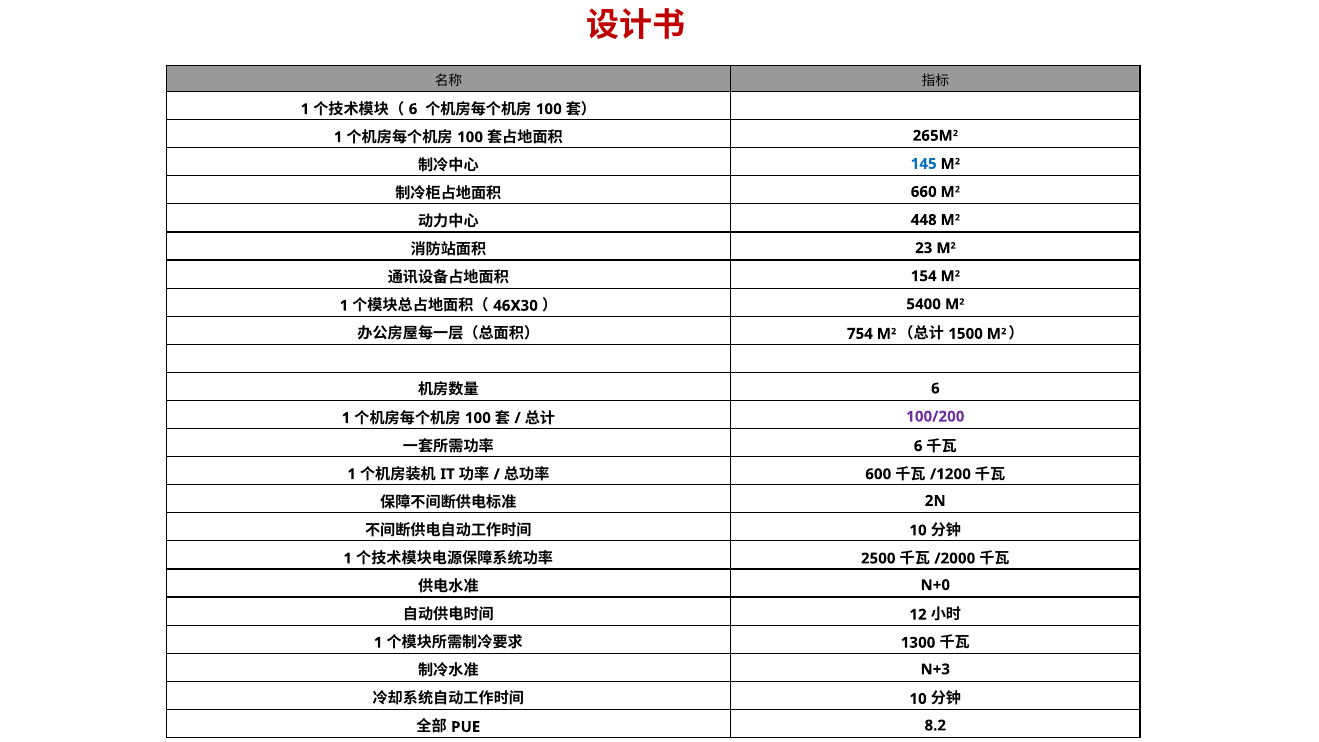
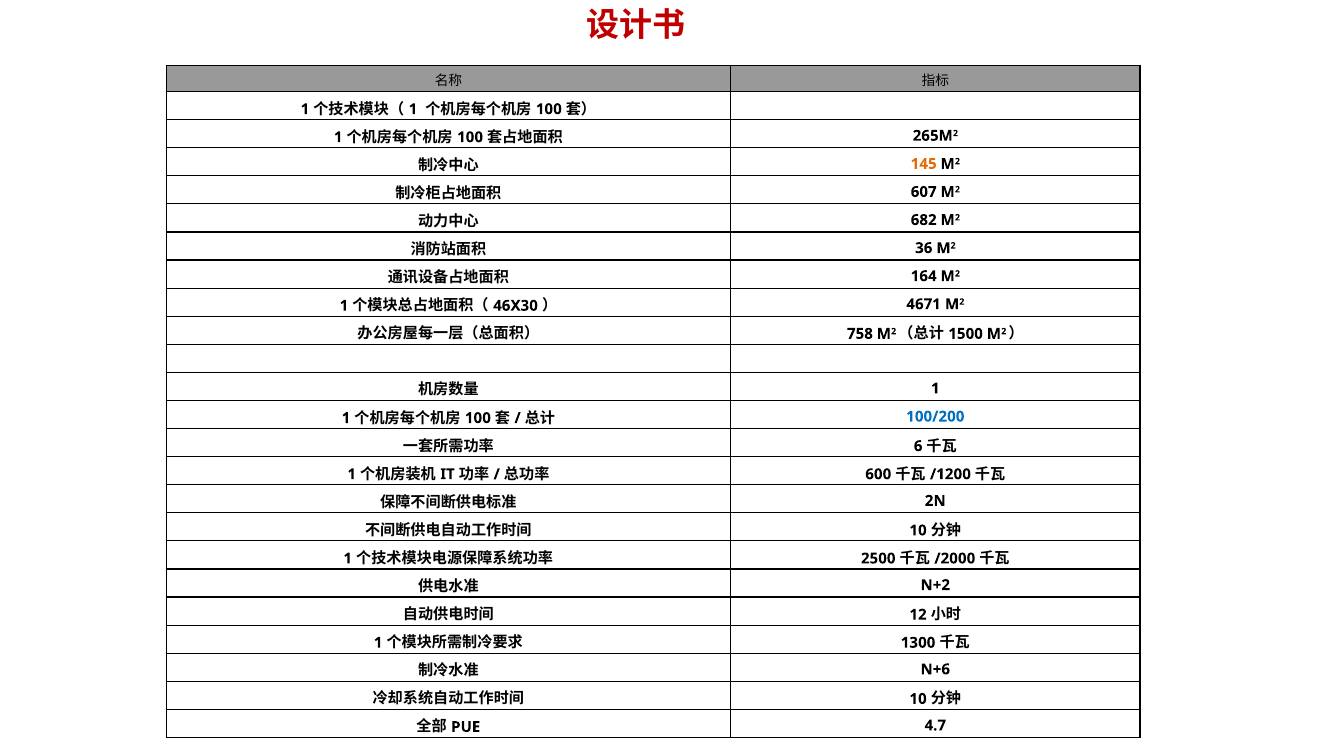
6 at (413, 109): 6 -> 1
145 colour: blue -> orange
660: 660 -> 607
448: 448 -> 682
23: 23 -> 36
154: 154 -> 164
5400: 5400 -> 4671
754: 754 -> 758
6 at (935, 388): 6 -> 1
100/200 colour: purple -> blue
N+0: N+0 -> N+2
N+3: N+3 -> N+6
8.2: 8.2 -> 4.7
